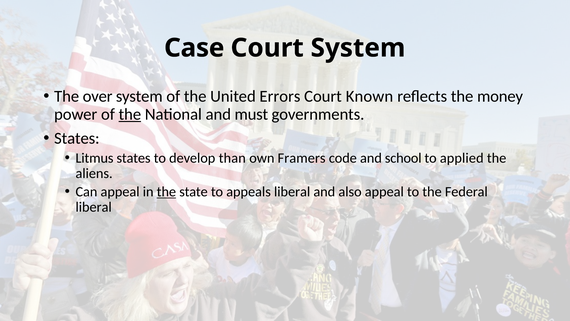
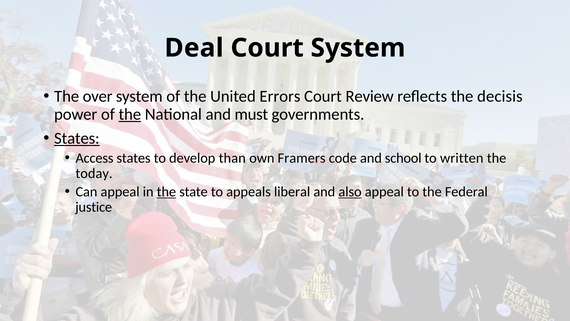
Case: Case -> Deal
Known: Known -> Review
money: money -> decisis
States at (77, 138) underline: none -> present
Litmus: Litmus -> Access
applied: applied -> written
aliens: aliens -> today
also underline: none -> present
liberal at (94, 207): liberal -> justice
